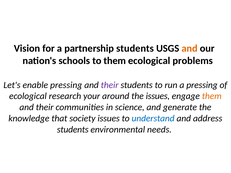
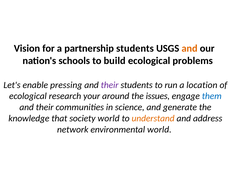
to them: them -> build
a pressing: pressing -> location
them at (212, 96) colour: orange -> blue
society issues: issues -> world
understand colour: blue -> orange
students at (73, 130): students -> network
environmental needs: needs -> world
